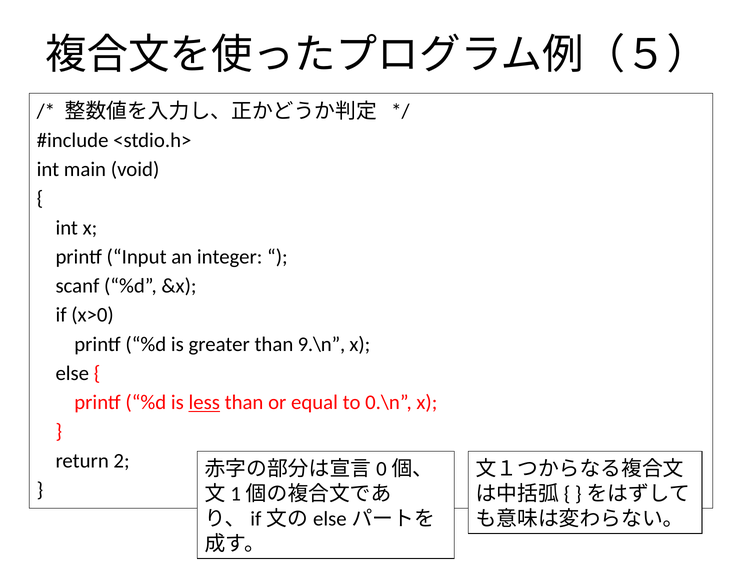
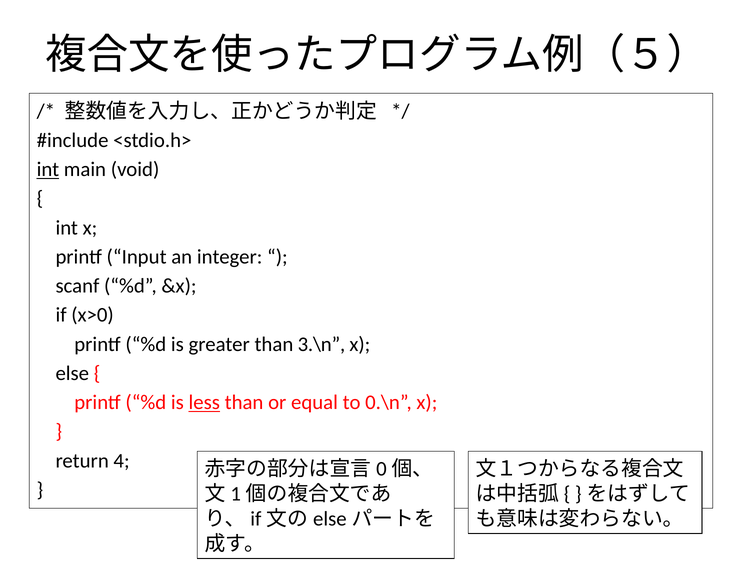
int at (48, 169) underline: none -> present
9.\n: 9.\n -> 3.\n
2: 2 -> 4
